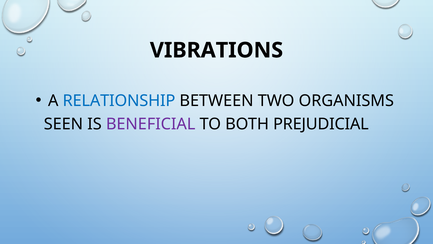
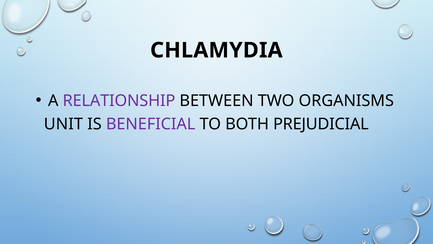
VIBRATIONS: VIBRATIONS -> CHLAMYDIA
RELATIONSHIP colour: blue -> purple
SEEN: SEEN -> UNIT
